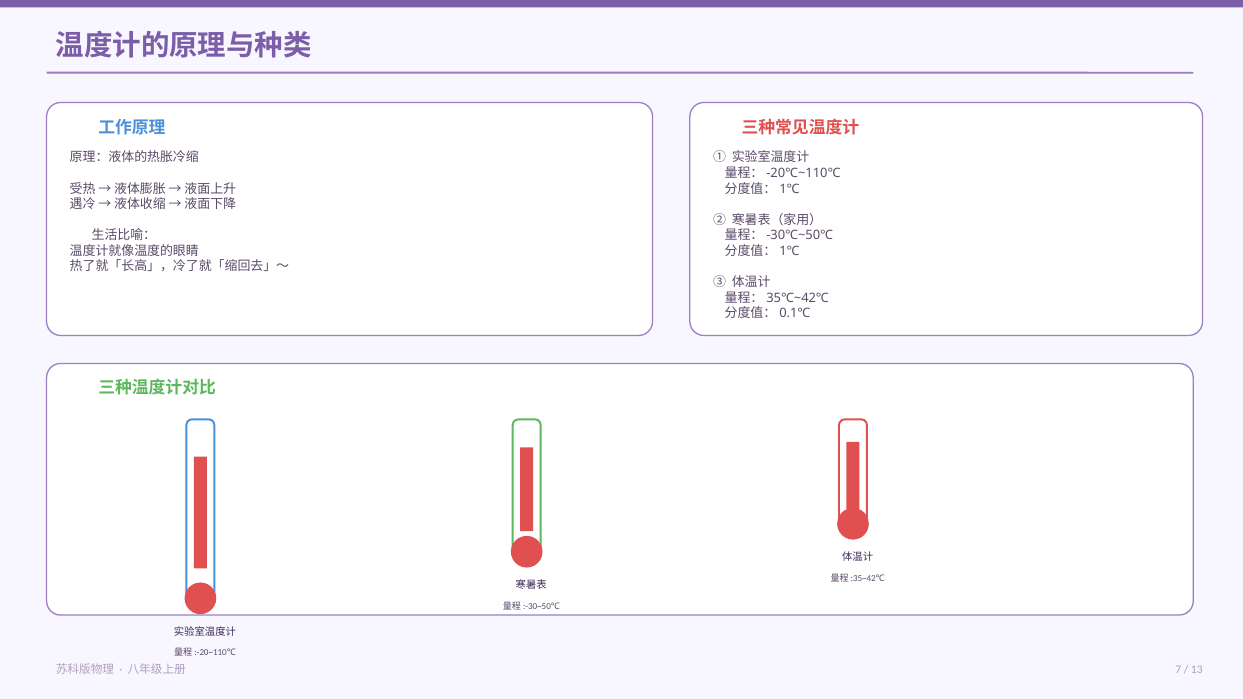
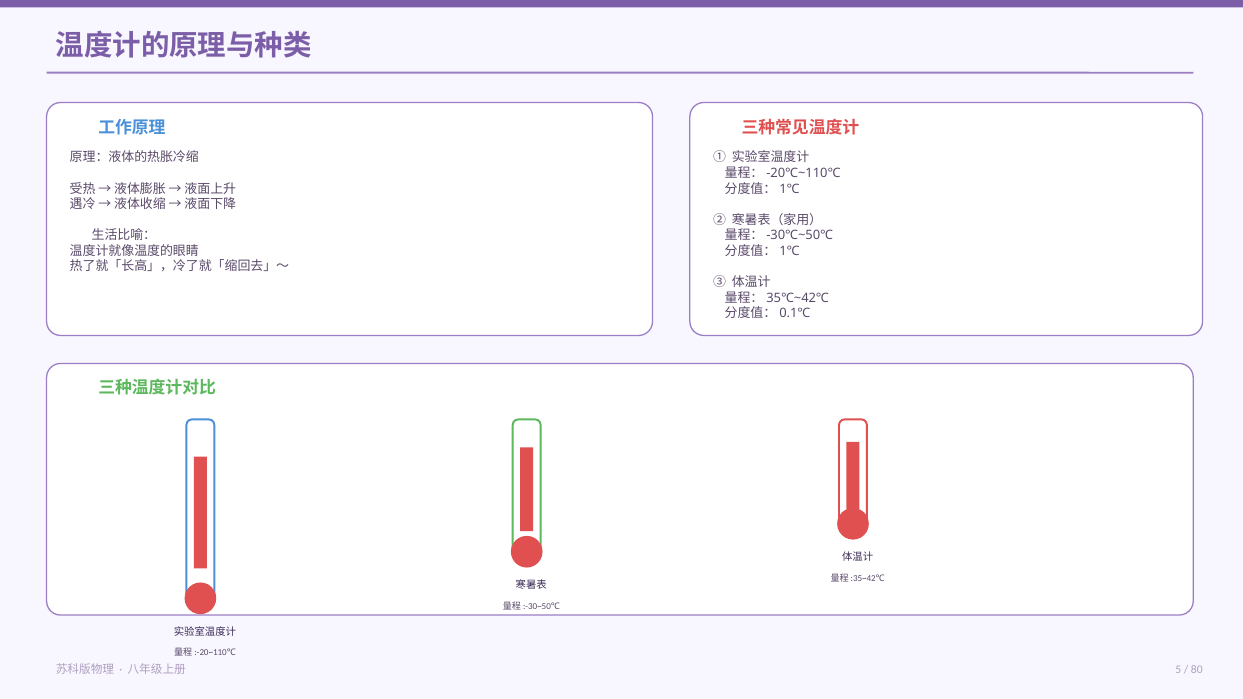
7: 7 -> 5
13: 13 -> 80
